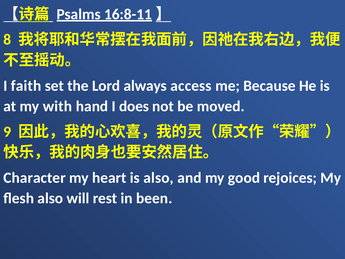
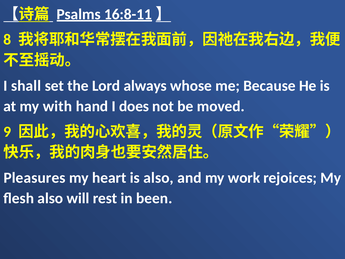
faith: faith -> shall
access: access -> whose
Character: Character -> Pleasures
good: good -> work
